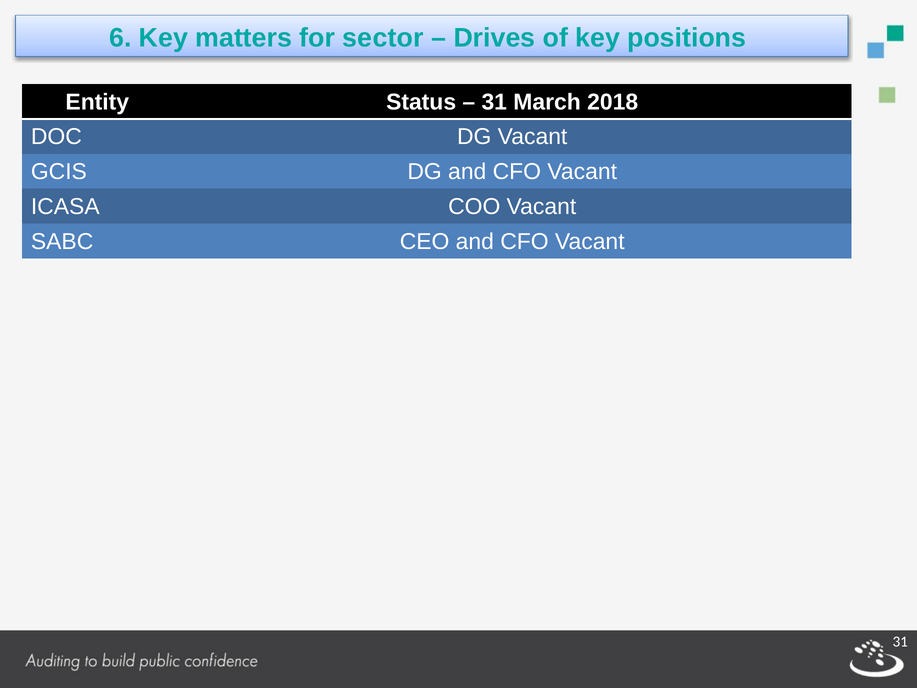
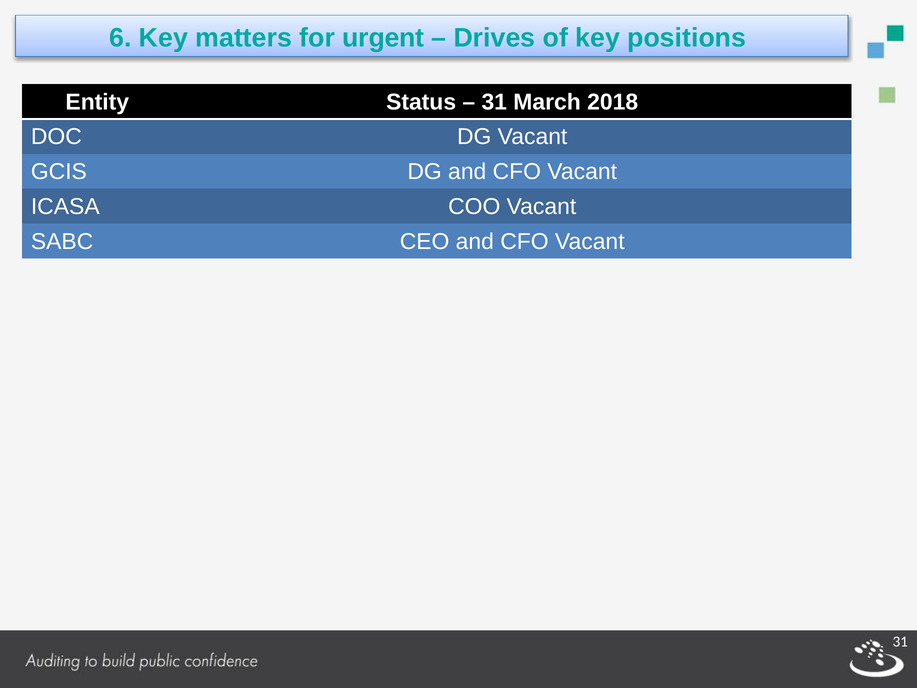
sector: sector -> urgent
